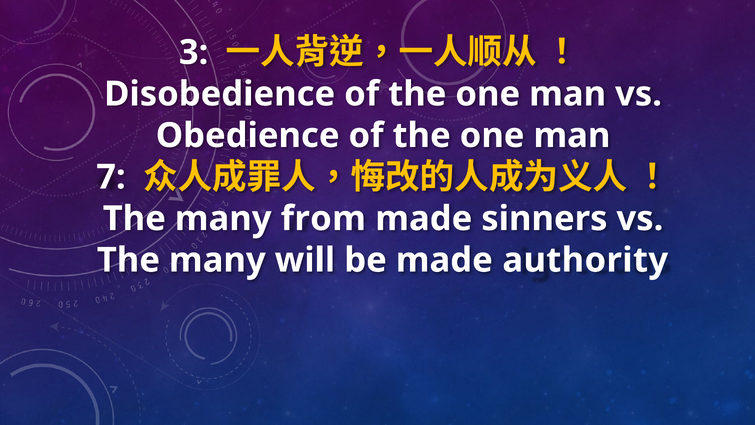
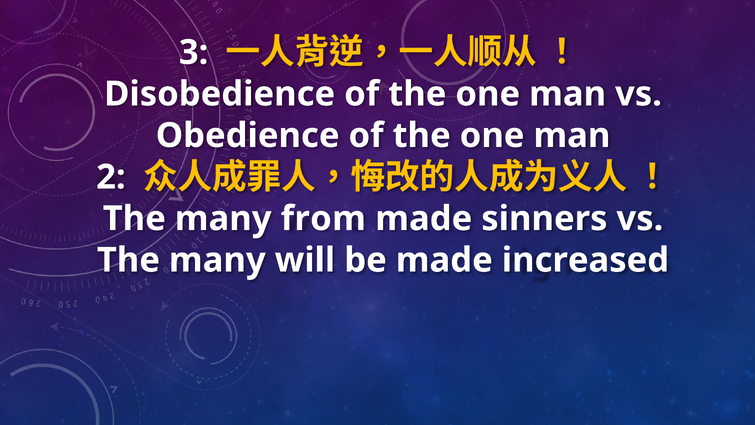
7: 7 -> 2
authority: authority -> increased
